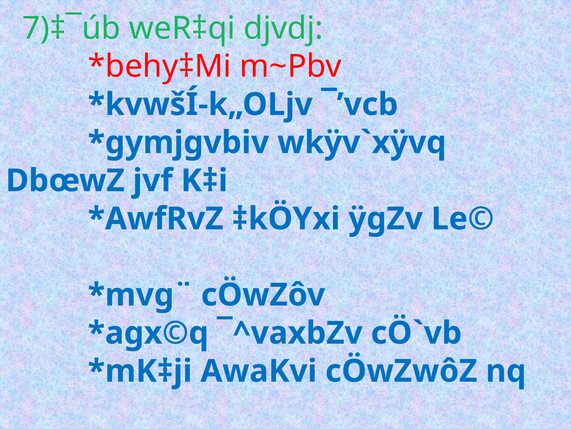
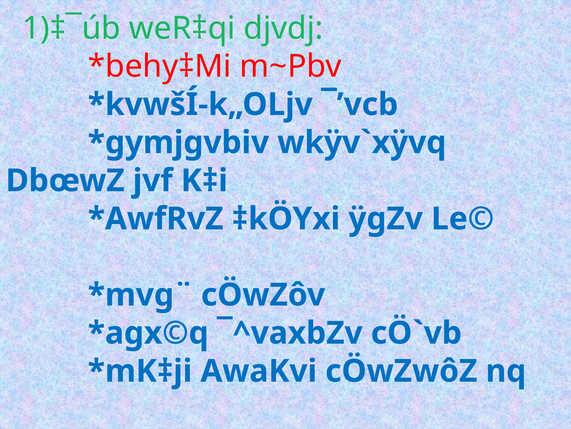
7)‡¯úb: 7)‡¯úb -> 1)‡¯úb
